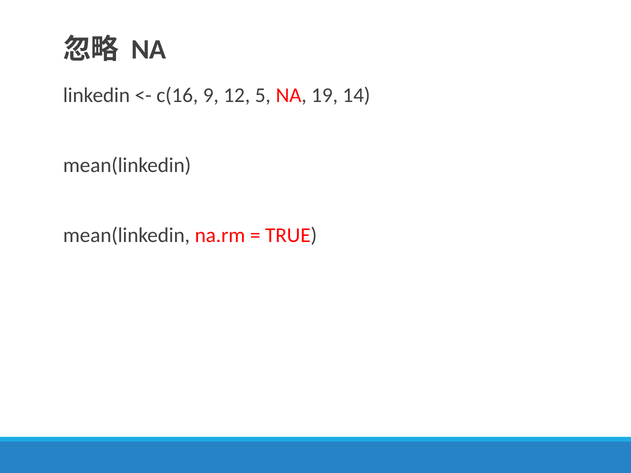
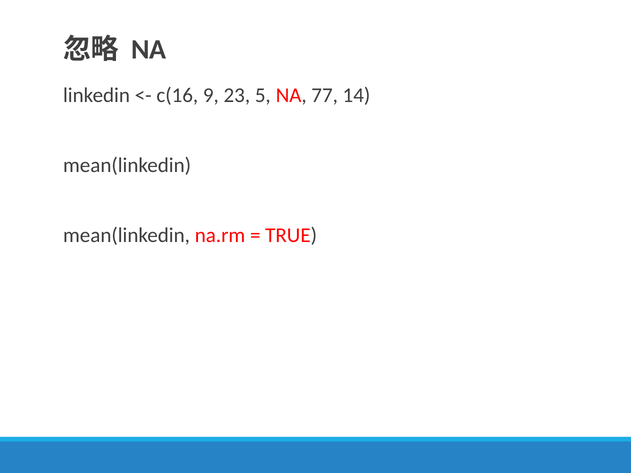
12: 12 -> 23
19: 19 -> 77
